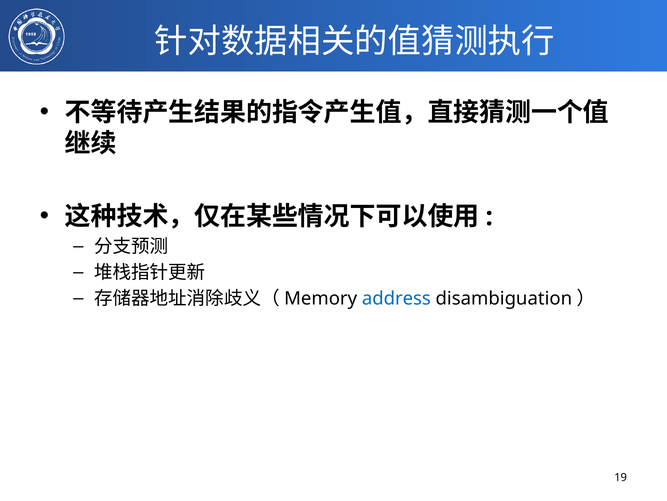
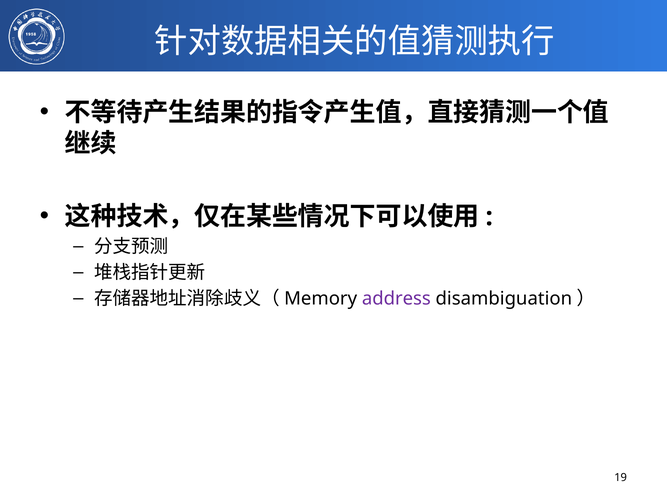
address colour: blue -> purple
